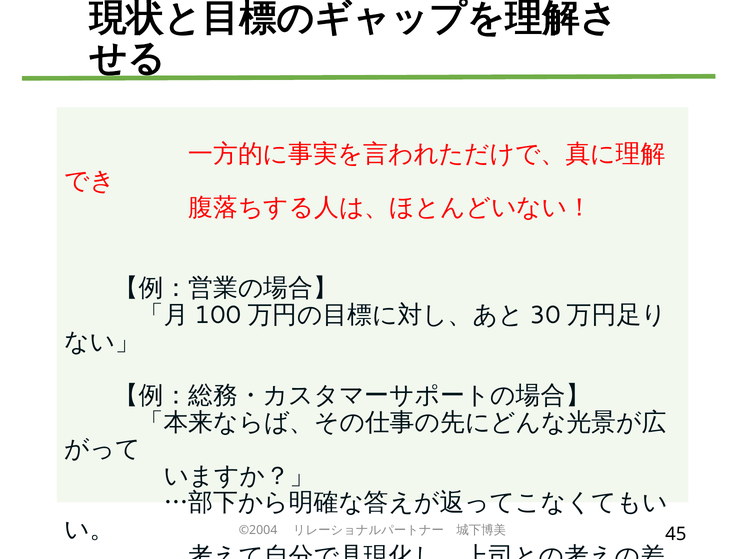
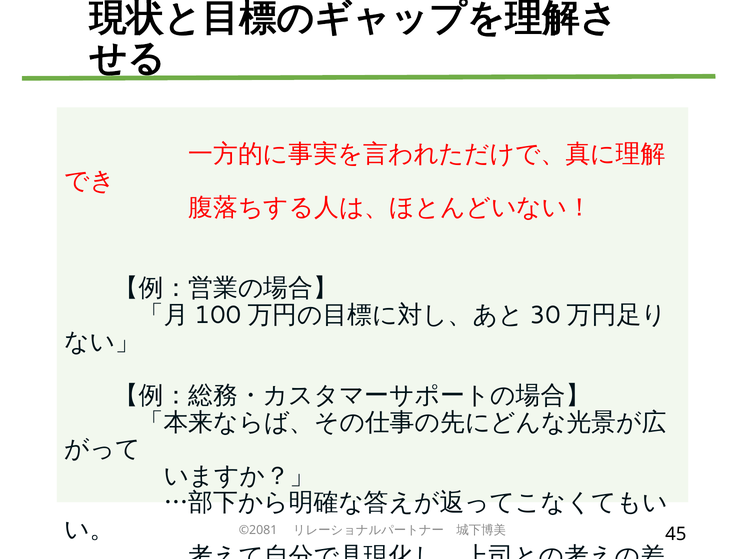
©2004: ©2004 -> ©2081
